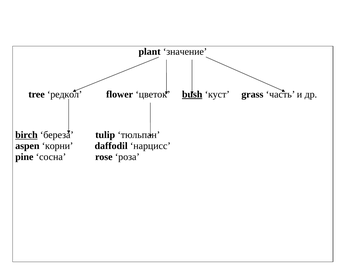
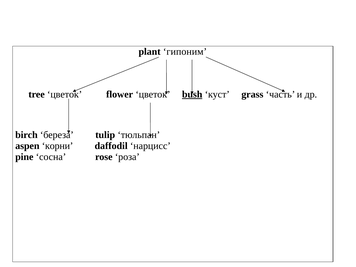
значение: значение -> гипоним
tree редкол: редкол -> цветок
birch underline: present -> none
